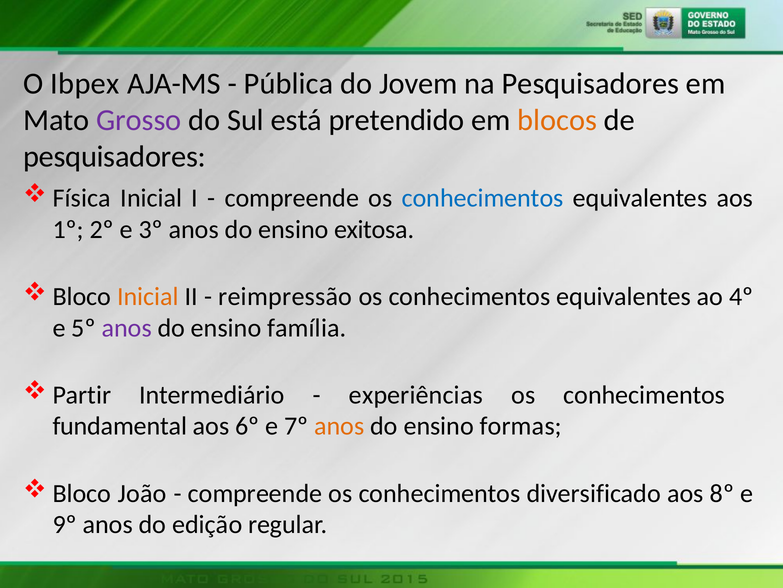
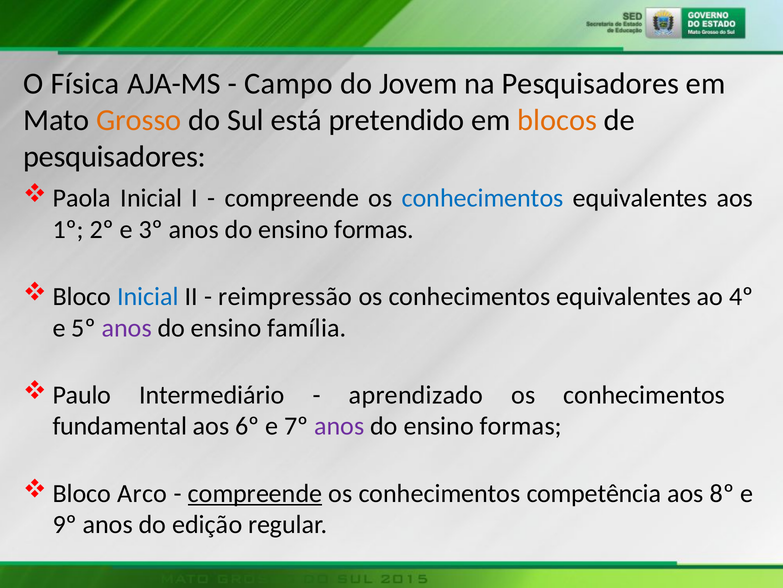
Ibpex: Ibpex -> Física
Pública: Pública -> Campo
Grosso colour: purple -> orange
Física: Física -> Paola
exitosa at (374, 229): exitosa -> formas
Inicial at (148, 296) colour: orange -> blue
Partir: Partir -> Paulo
experiências: experiências -> aprendizado
anos at (339, 426) colour: orange -> purple
João: João -> Arco
compreende at (255, 493) underline: none -> present
diversificado: diversificado -> competência
